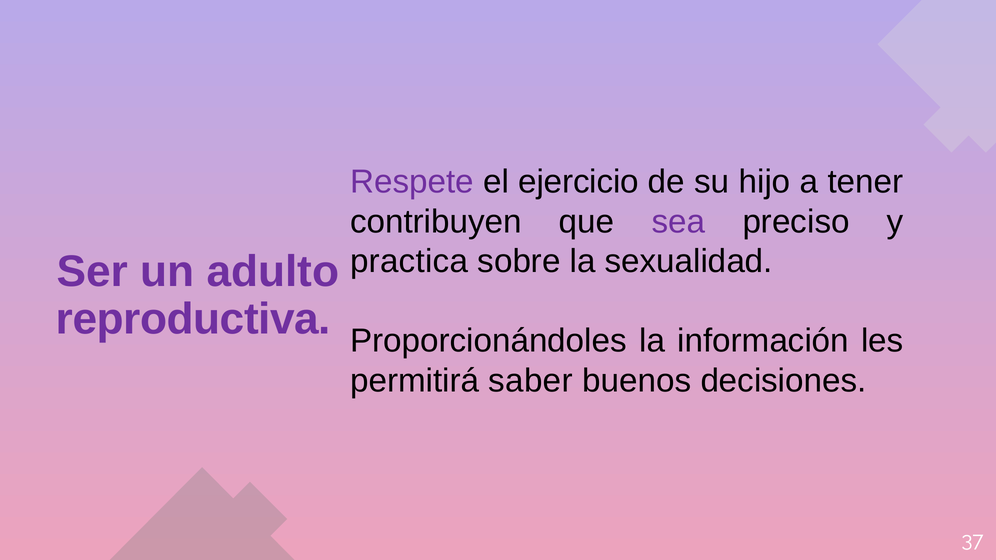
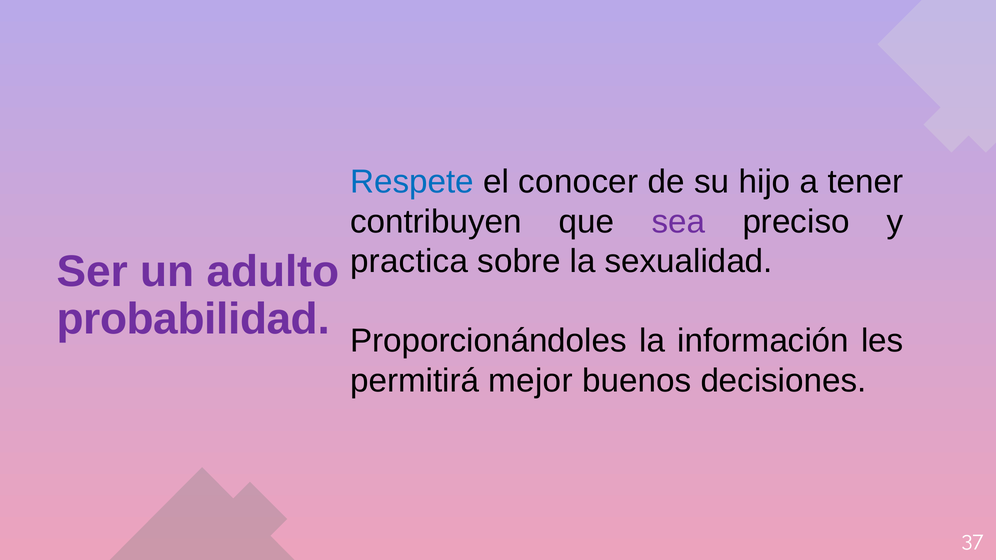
Respete colour: purple -> blue
ejercicio: ejercicio -> conocer
reproductiva: reproductiva -> probabilidad
saber: saber -> mejor
